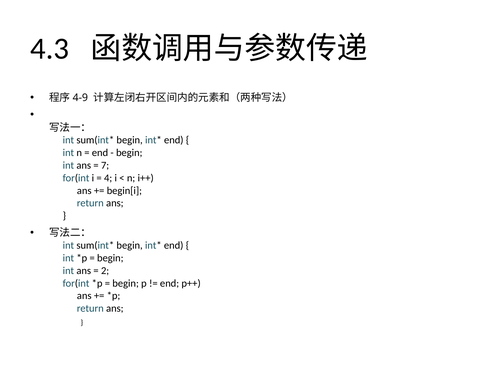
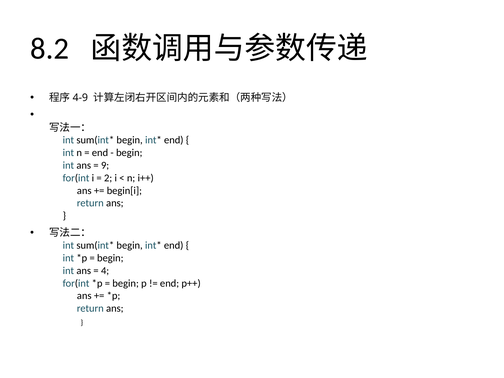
4.3: 4.3 -> 8.2
7: 7 -> 9
4: 4 -> 2
2: 2 -> 4
